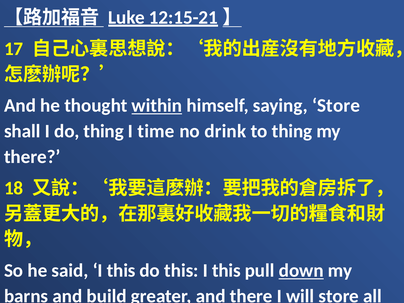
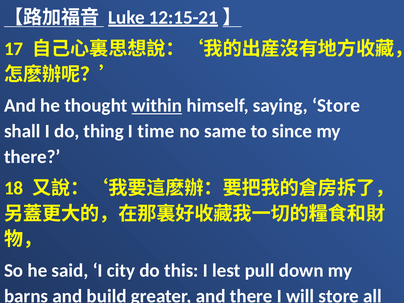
drink: drink -> same
to thing: thing -> since
said I this: this -> city
this I this: this -> lest
down underline: present -> none
